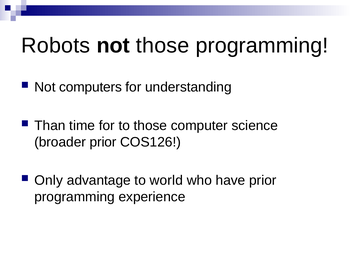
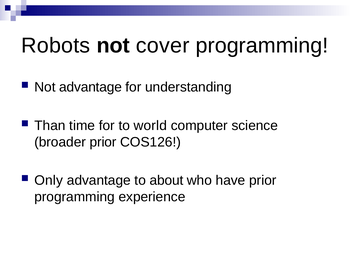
not those: those -> cover
Not computers: computers -> advantage
to those: those -> world
world: world -> about
